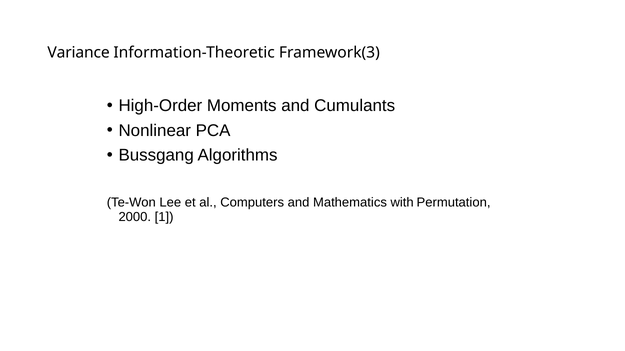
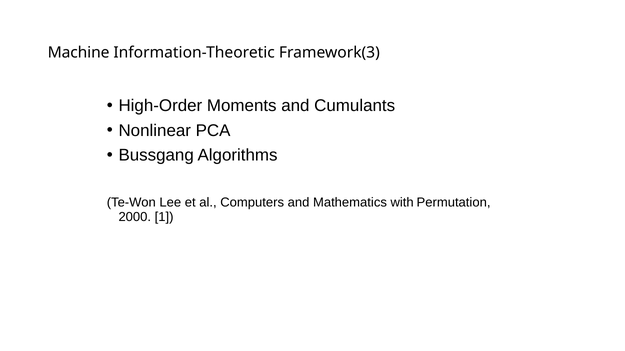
Variance: Variance -> Machine
